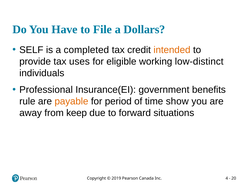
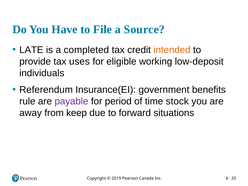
Dollars: Dollars -> Source
SELF: SELF -> LATE
low-distinct: low-distinct -> low-deposit
Professional: Professional -> Referendum
payable colour: orange -> purple
show: show -> stock
